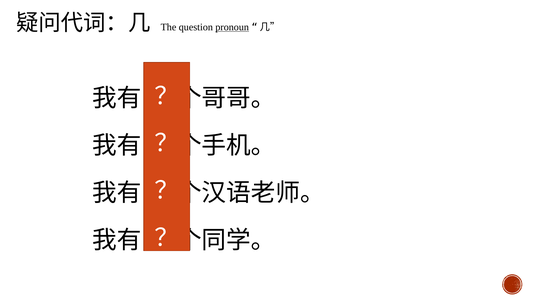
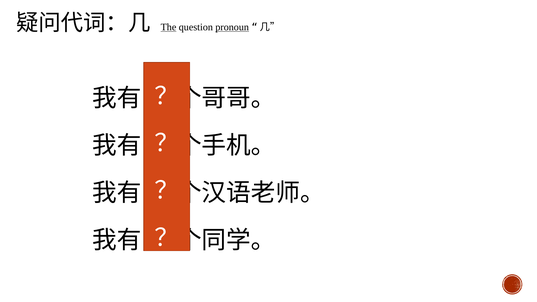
The underline: none -> present
